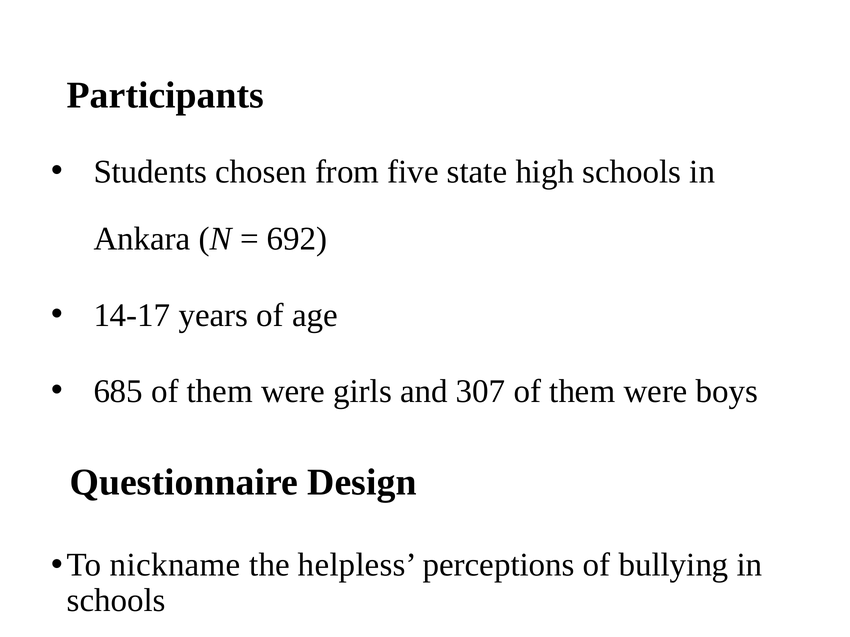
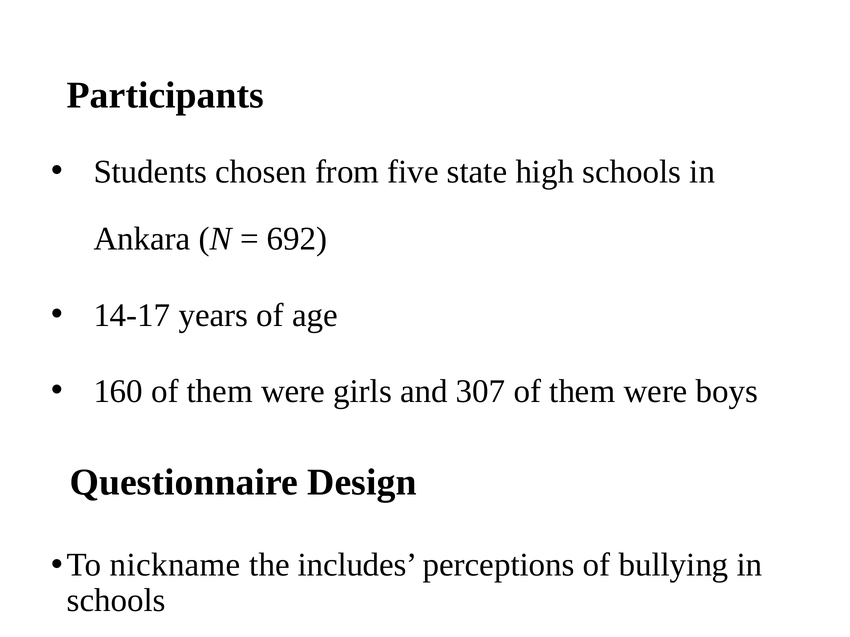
685: 685 -> 160
helpless: helpless -> includes
